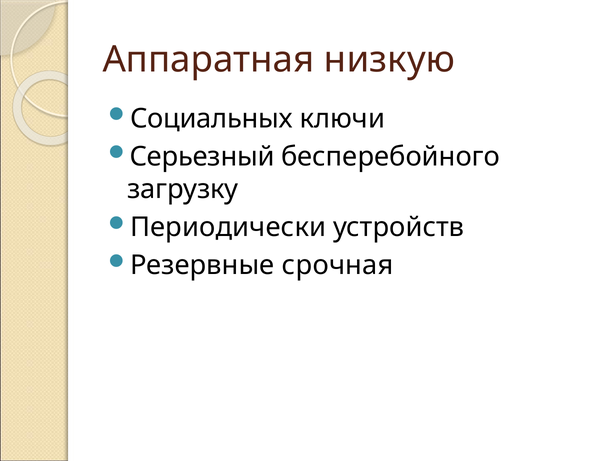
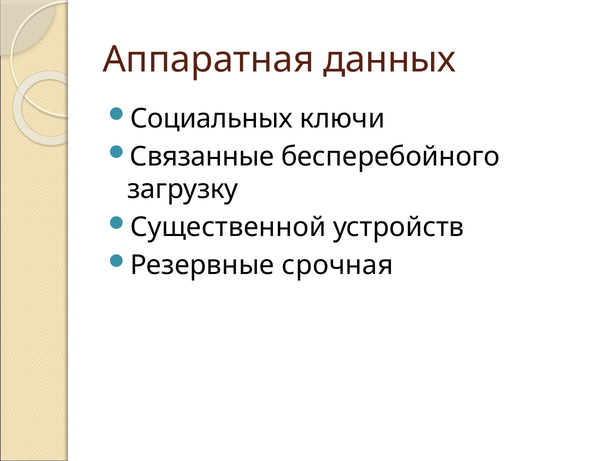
низкую: низкую -> данных
Серьезный: Серьезный -> Связанные
Периодически: Периодически -> Существенной
